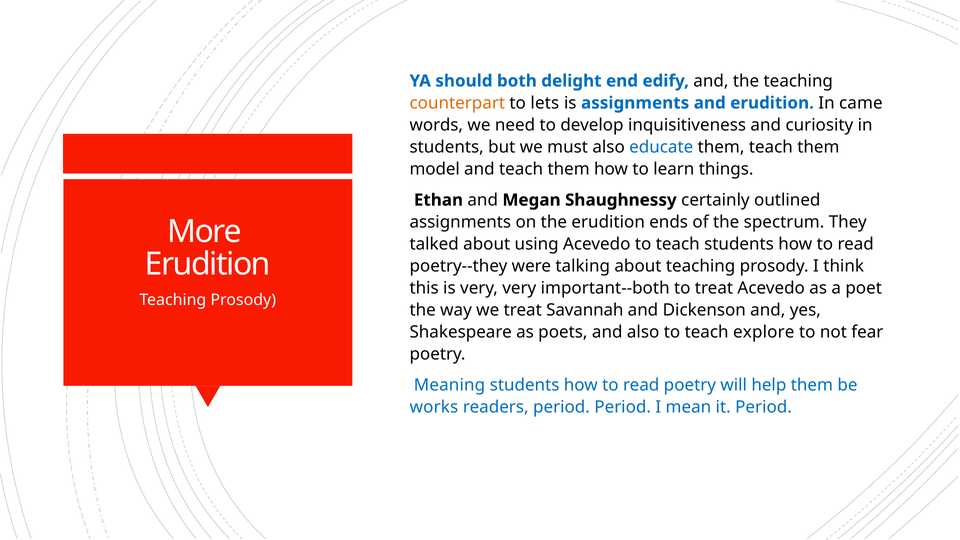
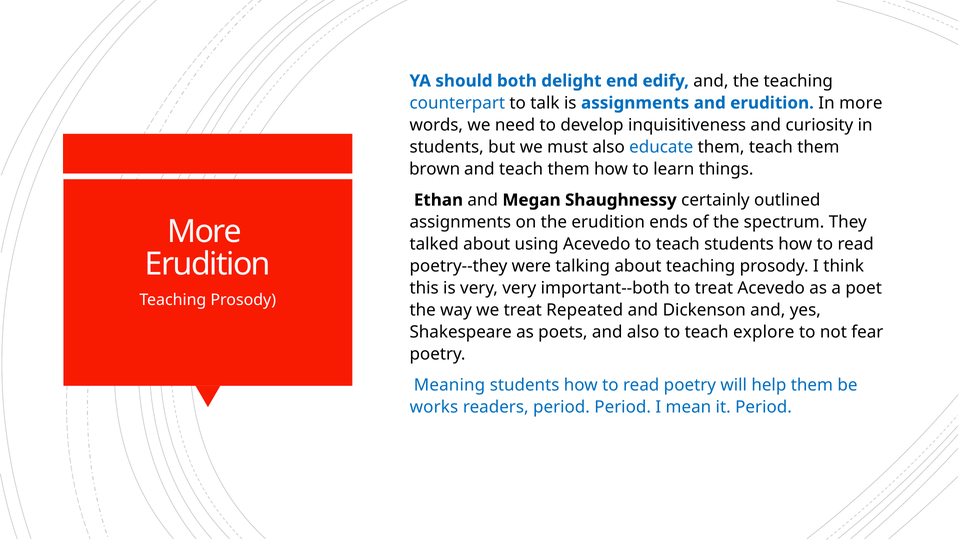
counterpart colour: orange -> blue
lets: lets -> talk
In came: came -> more
model: model -> brown
Savannah: Savannah -> Repeated
